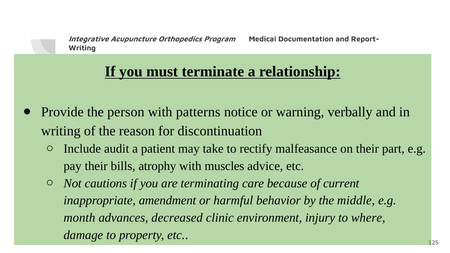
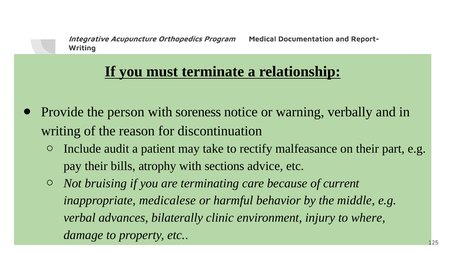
patterns: patterns -> soreness
muscles: muscles -> sections
cautions: cautions -> bruising
amendment: amendment -> medicalese
month: month -> verbal
decreased: decreased -> bilaterally
